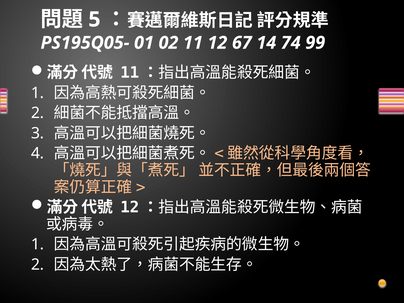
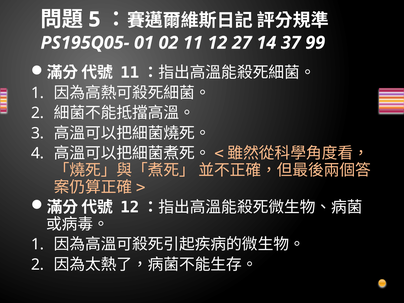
67: 67 -> 27
74: 74 -> 37
